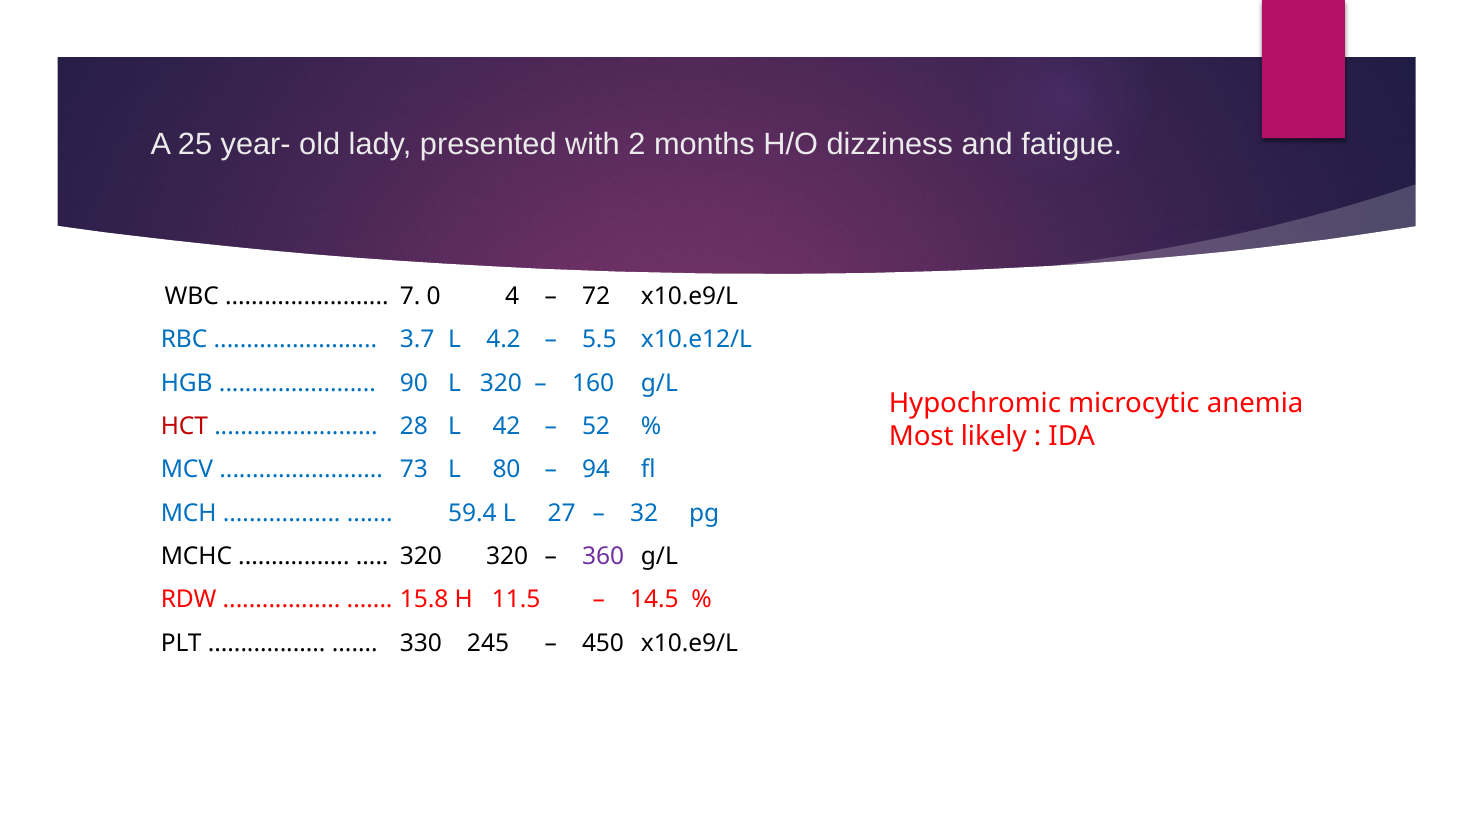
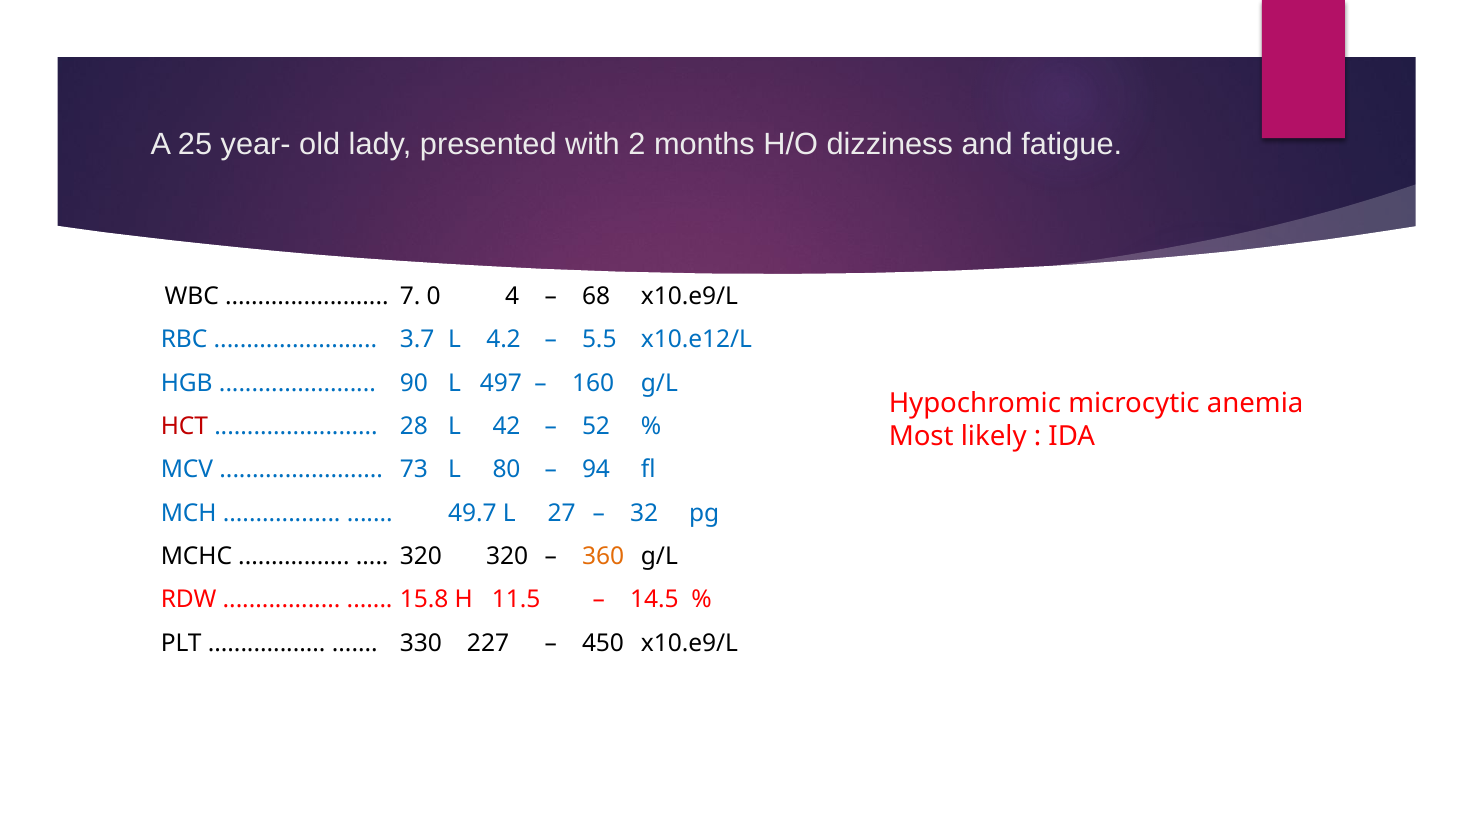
72: 72 -> 68
L 320: 320 -> 497
59.4: 59.4 -> 49.7
360 colour: purple -> orange
245: 245 -> 227
